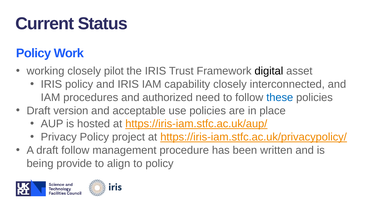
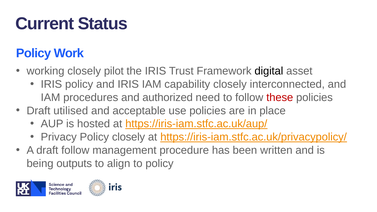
these colour: blue -> red
version: version -> utilised
Policy project: project -> closely
provide: provide -> outputs
